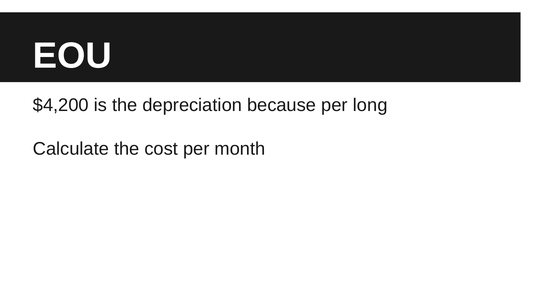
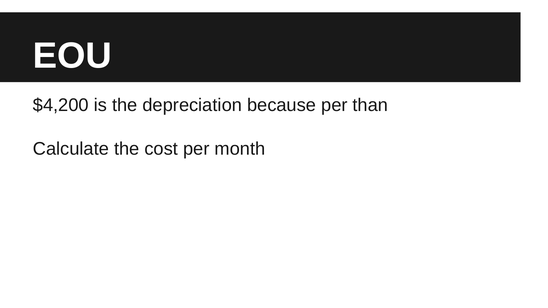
long: long -> than
